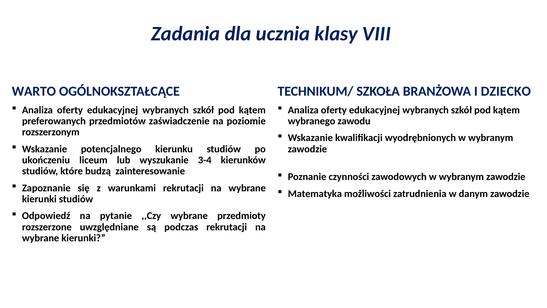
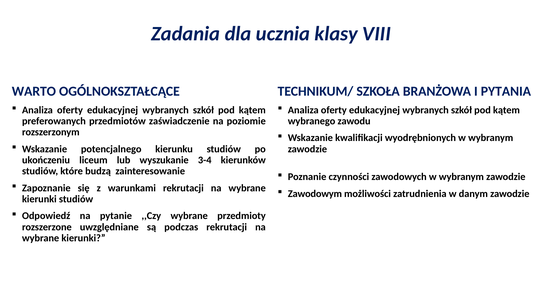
DZIECKO: DZIECKO -> PYTANIA
Matematyka: Matematyka -> Zawodowym
